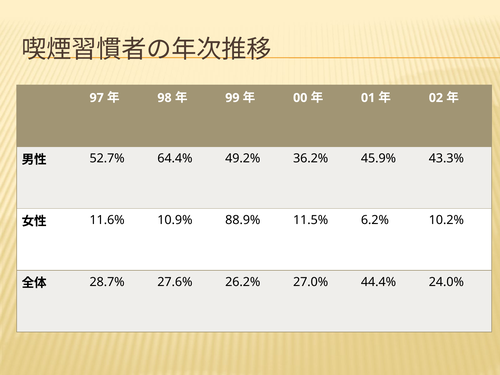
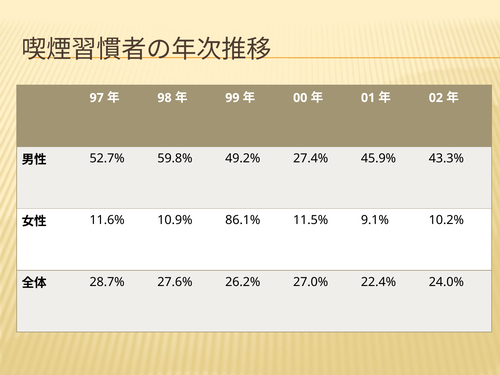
64.4%: 64.4% -> 59.8%
36.2%: 36.2% -> 27.4%
88.9%: 88.9% -> 86.1%
6.2%: 6.2% -> 9.1%
44.4%: 44.4% -> 22.4%
